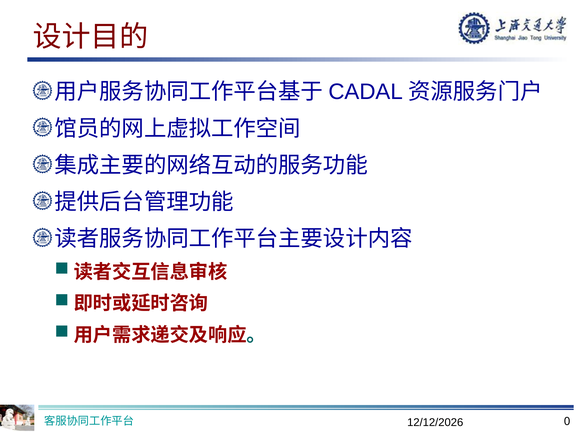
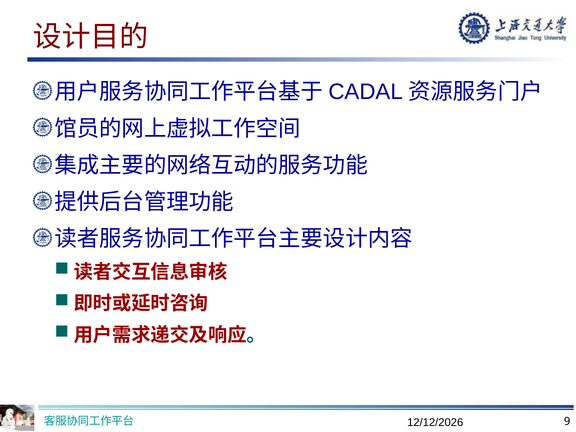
0: 0 -> 9
